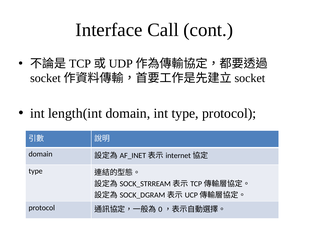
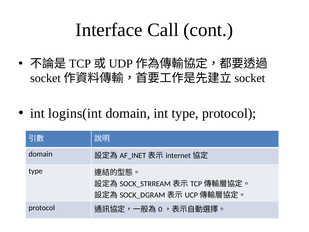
length(int: length(int -> logins(int
